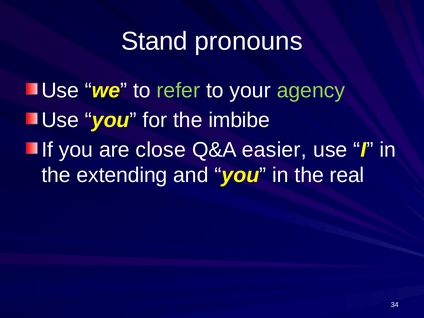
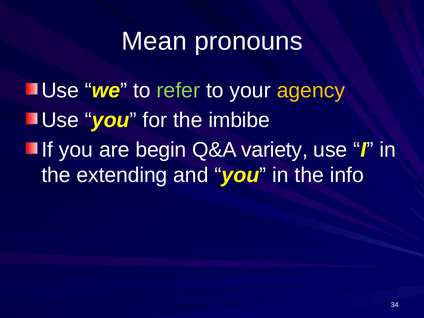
Stand: Stand -> Mean
agency colour: light green -> yellow
close: close -> begin
easier: easier -> variety
real: real -> info
